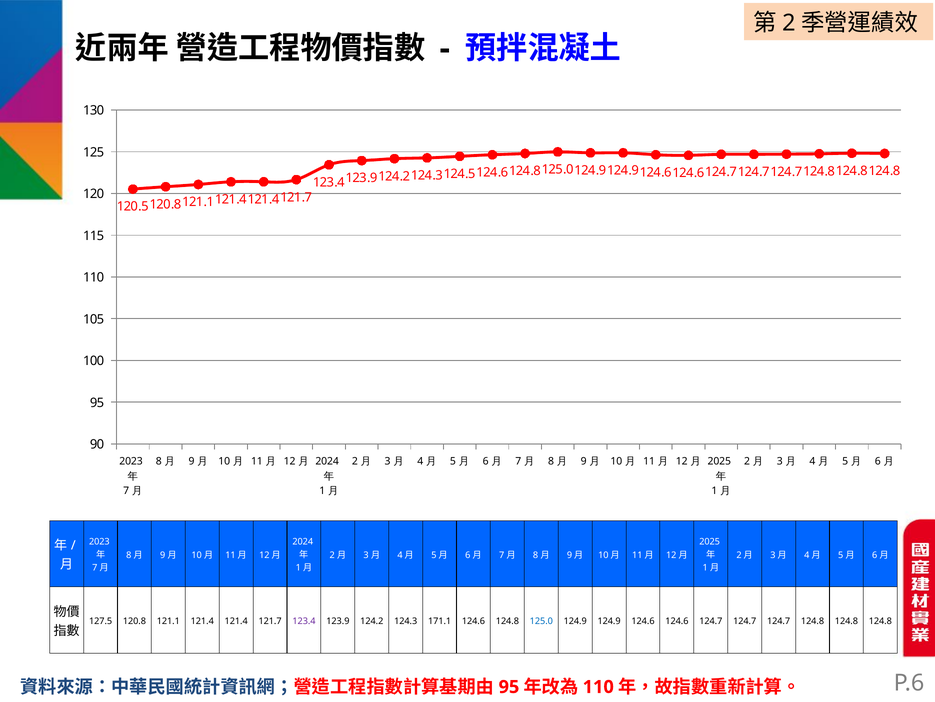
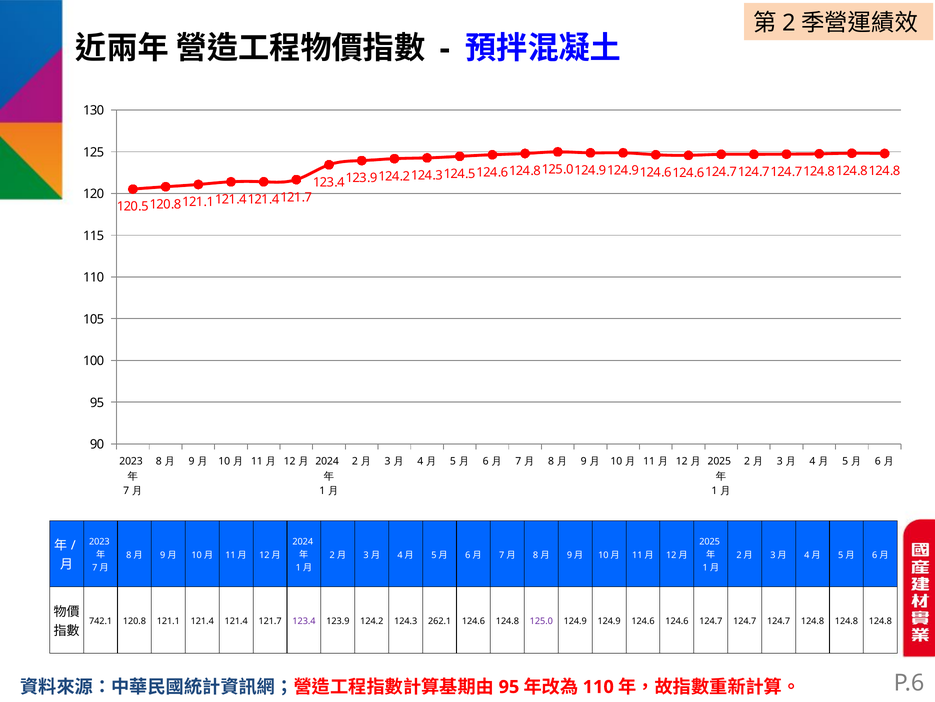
127.5: 127.5 -> 742.1
171.1: 171.1 -> 262.1
125.0 colour: blue -> purple
